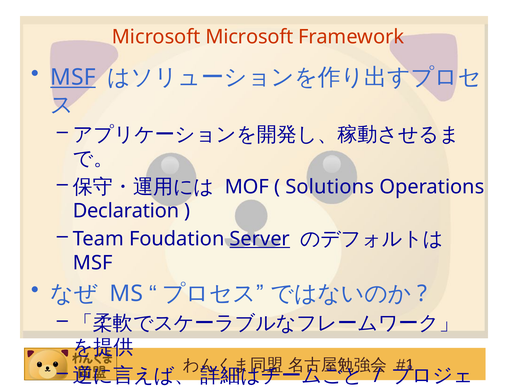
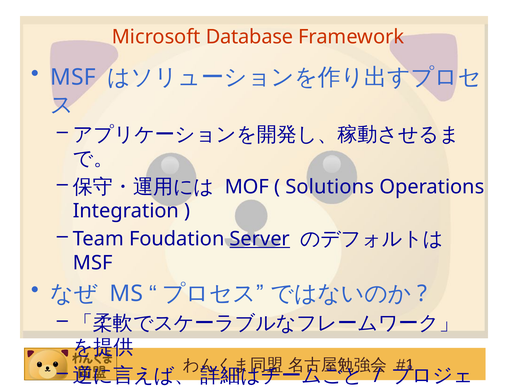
Microsoft Microsoft: Microsoft -> Database
MSF at (73, 77) underline: present -> none
Declaration: Declaration -> Integration
